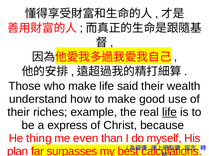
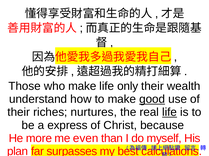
said: said -> only
good underline: none -> present
example: example -> nurtures
thing: thing -> more
